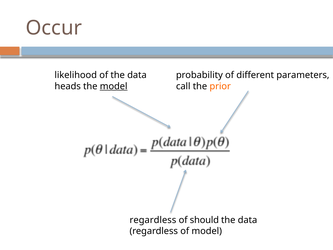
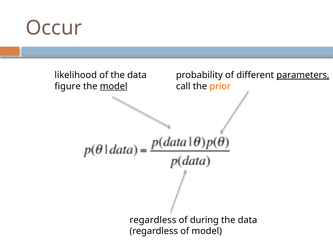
parameters underline: none -> present
heads: heads -> figure
should: should -> during
